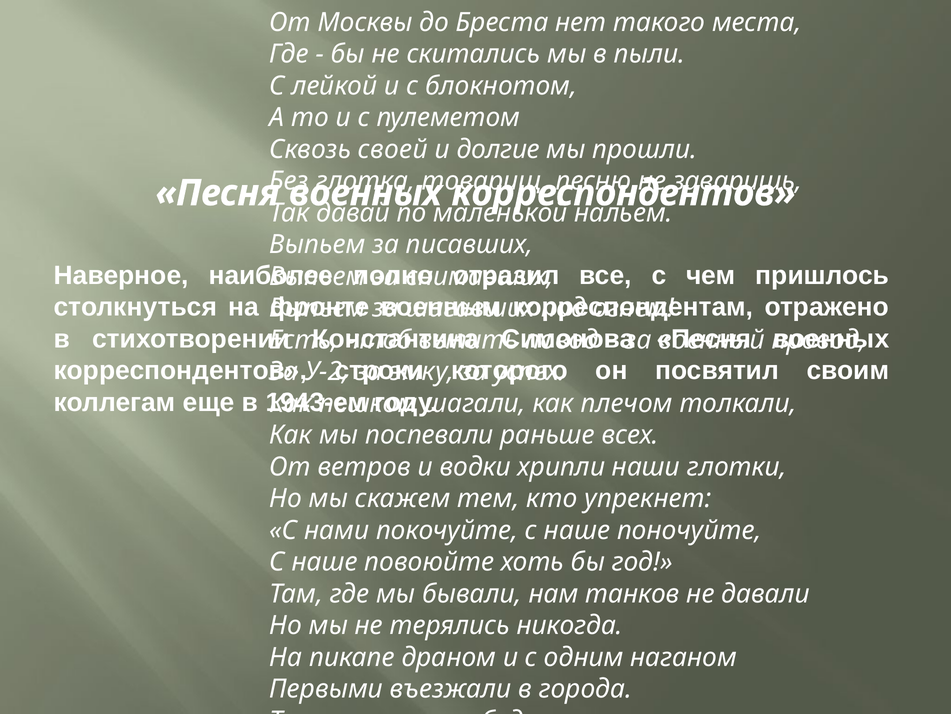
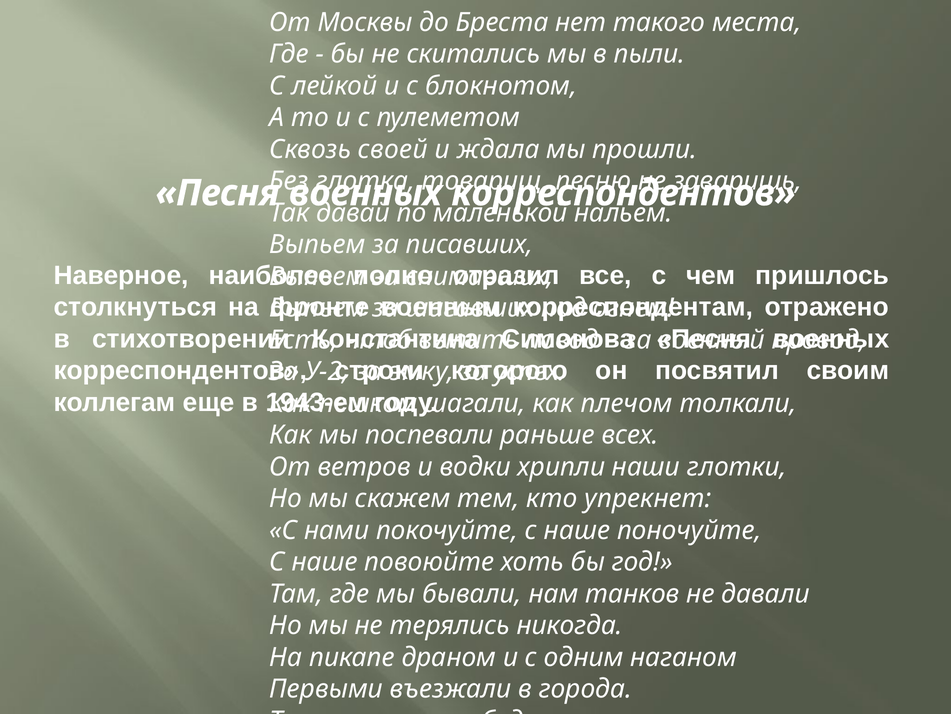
долгие: долгие -> ждала
